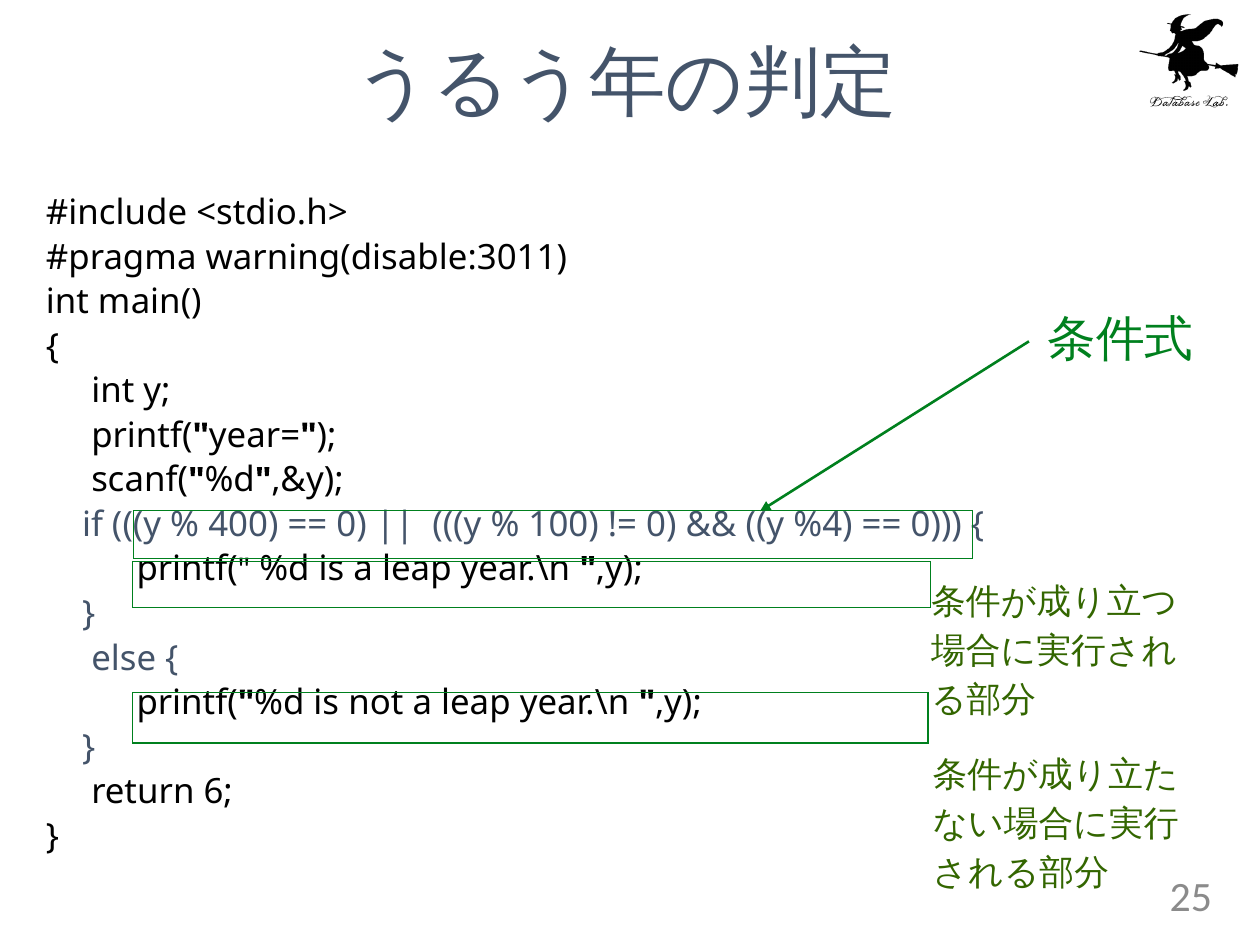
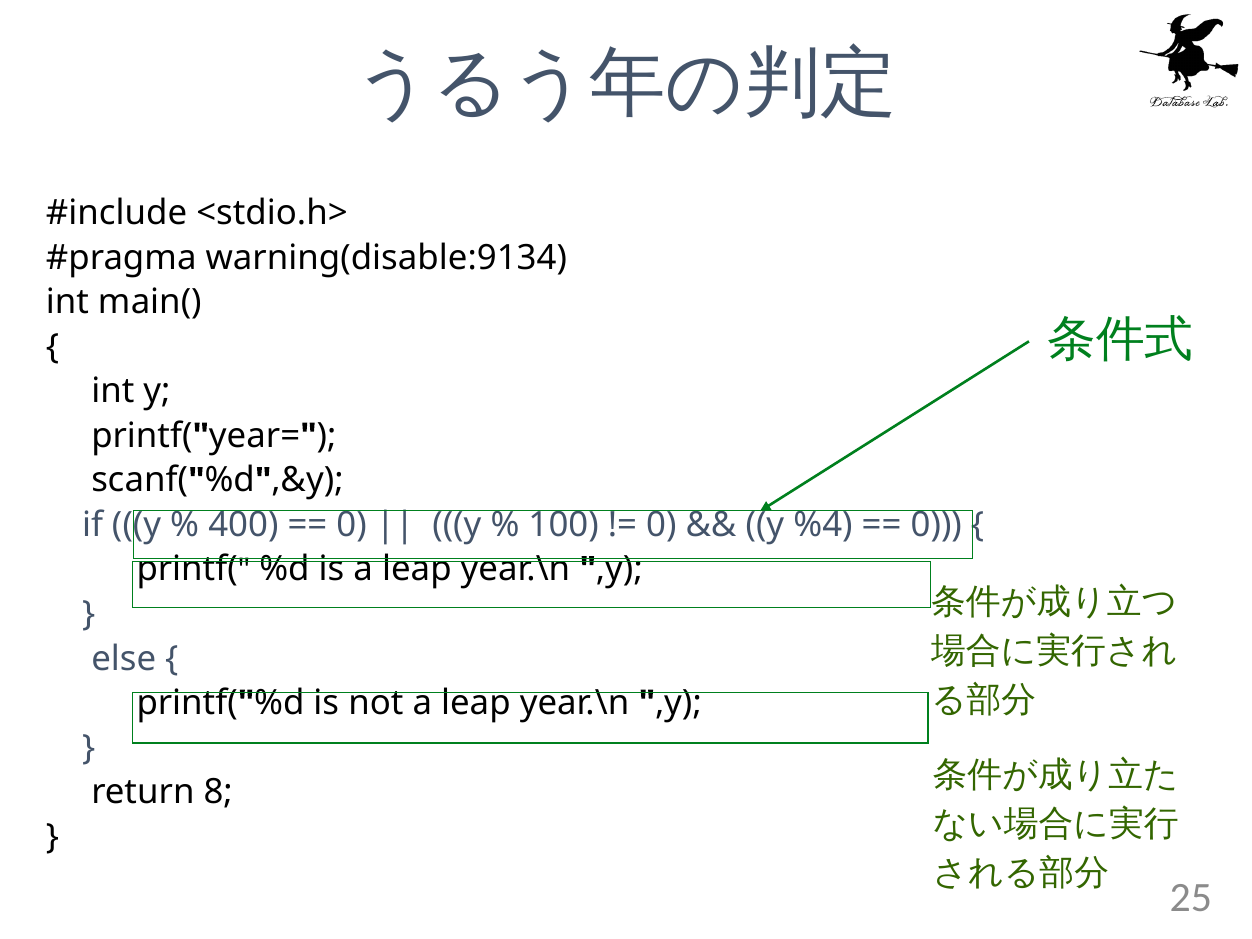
warning(disable:3011: warning(disable:3011 -> warning(disable:9134
6: 6 -> 8
